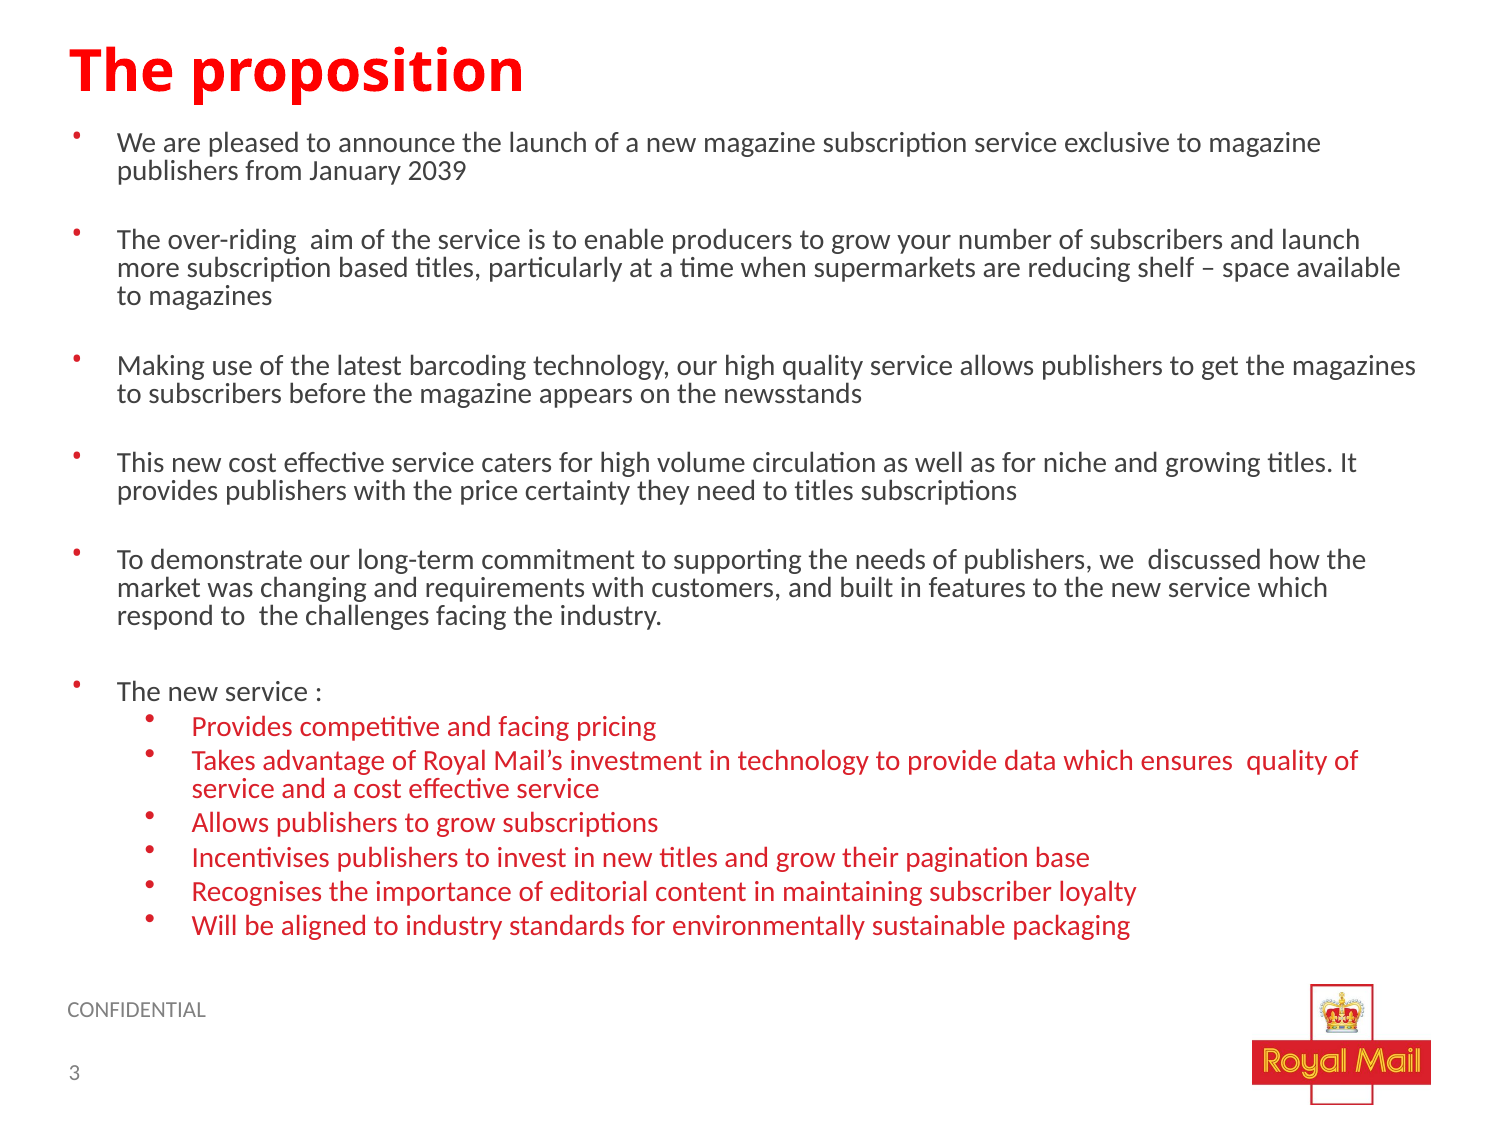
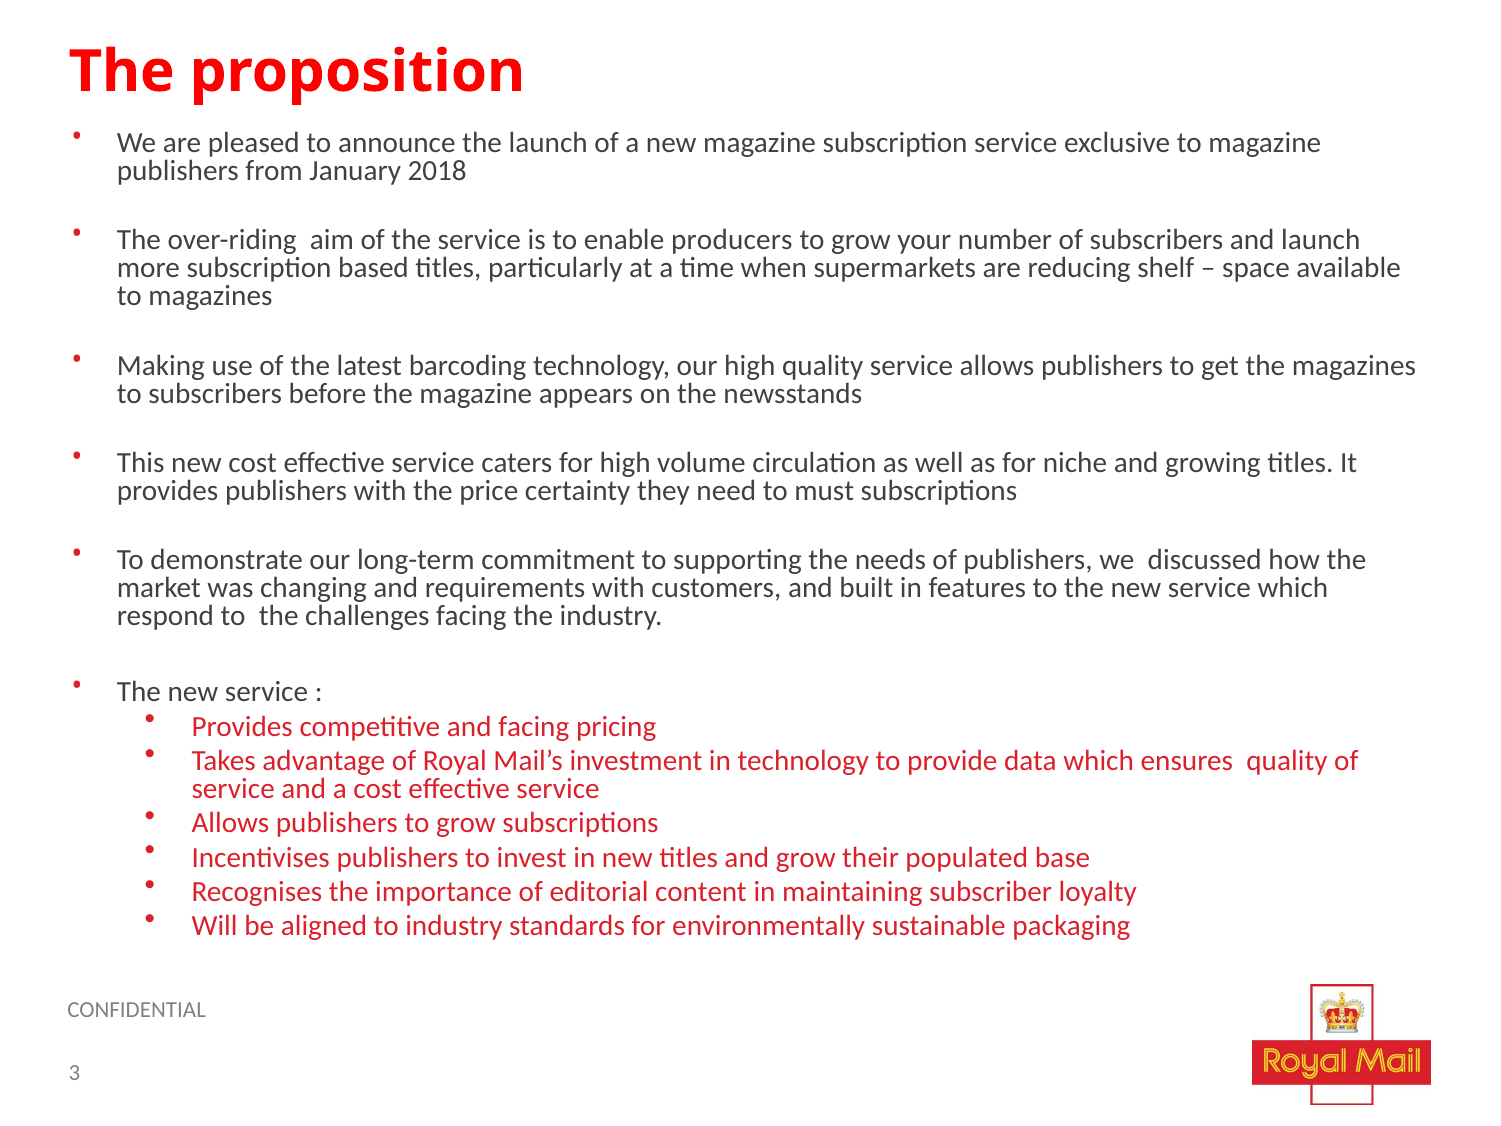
2039: 2039 -> 2018
to titles: titles -> must
pagination: pagination -> populated
